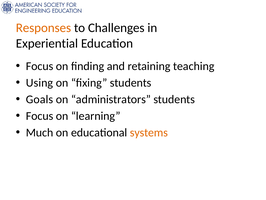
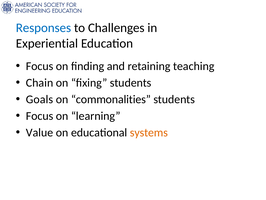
Responses colour: orange -> blue
Using: Using -> Chain
administrators: administrators -> commonalities
Much: Much -> Value
